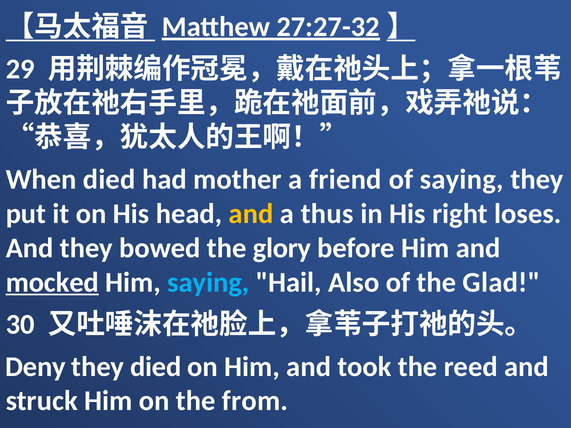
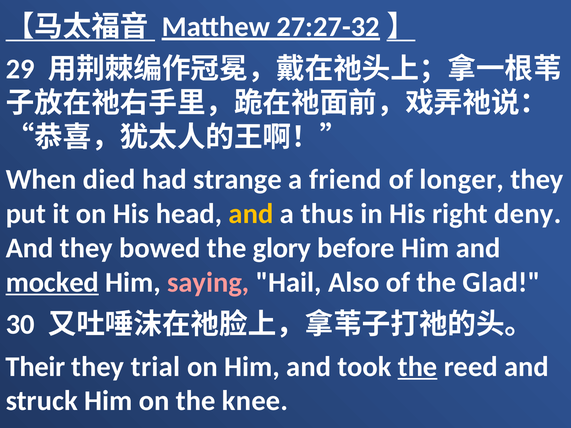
mother: mother -> strange
of saying: saying -> longer
loses: loses -> deny
saying at (208, 282) colour: light blue -> pink
Deny: Deny -> Their
they died: died -> trial
the at (418, 367) underline: none -> present
from: from -> knee
